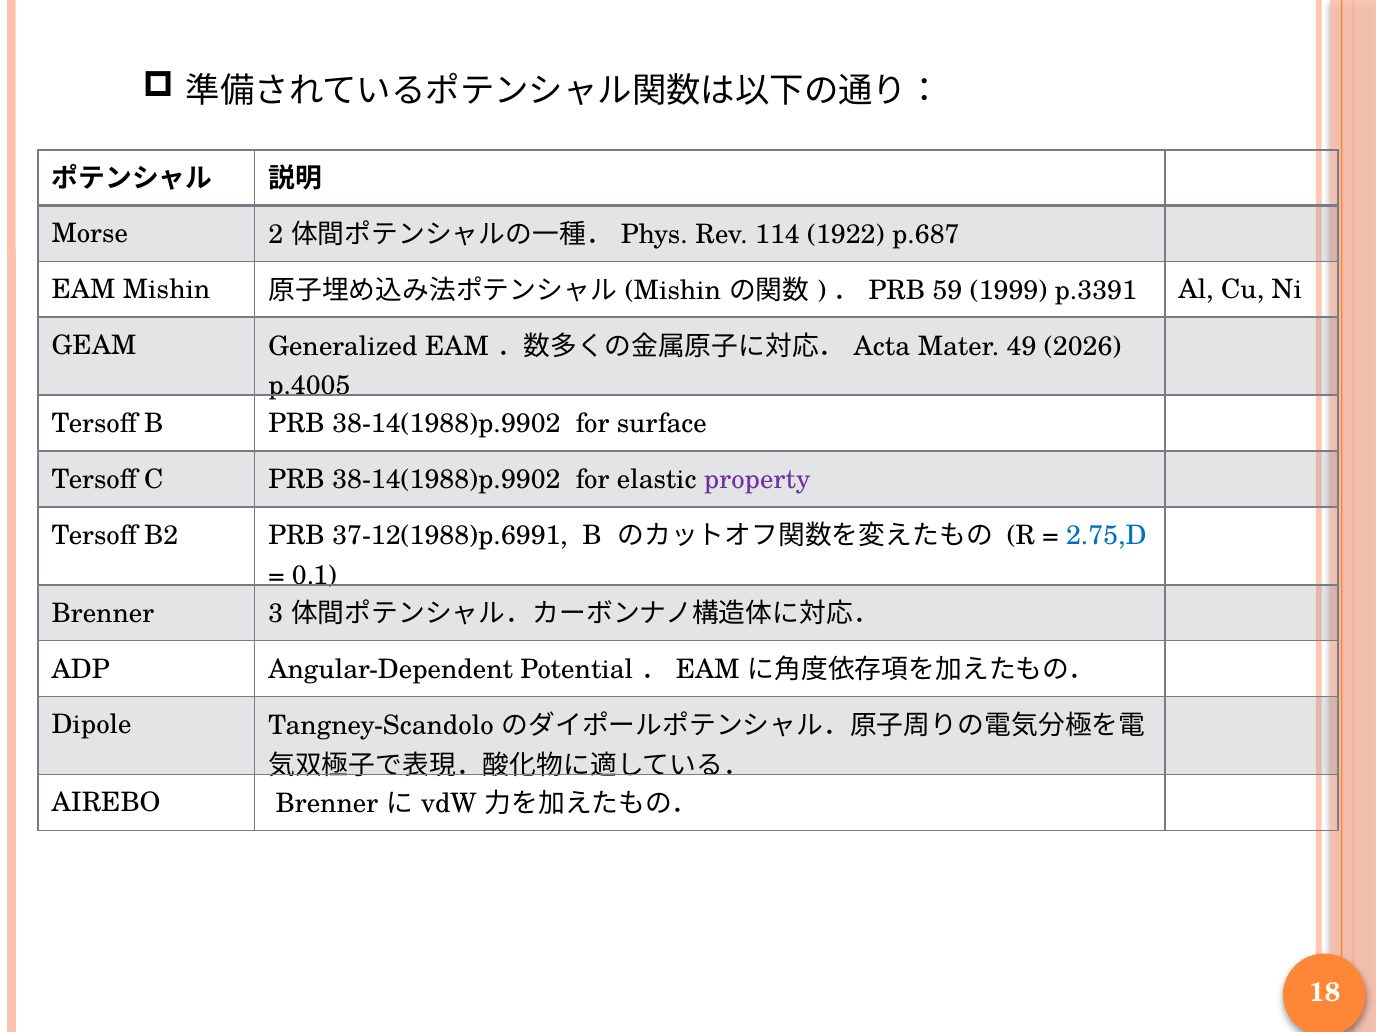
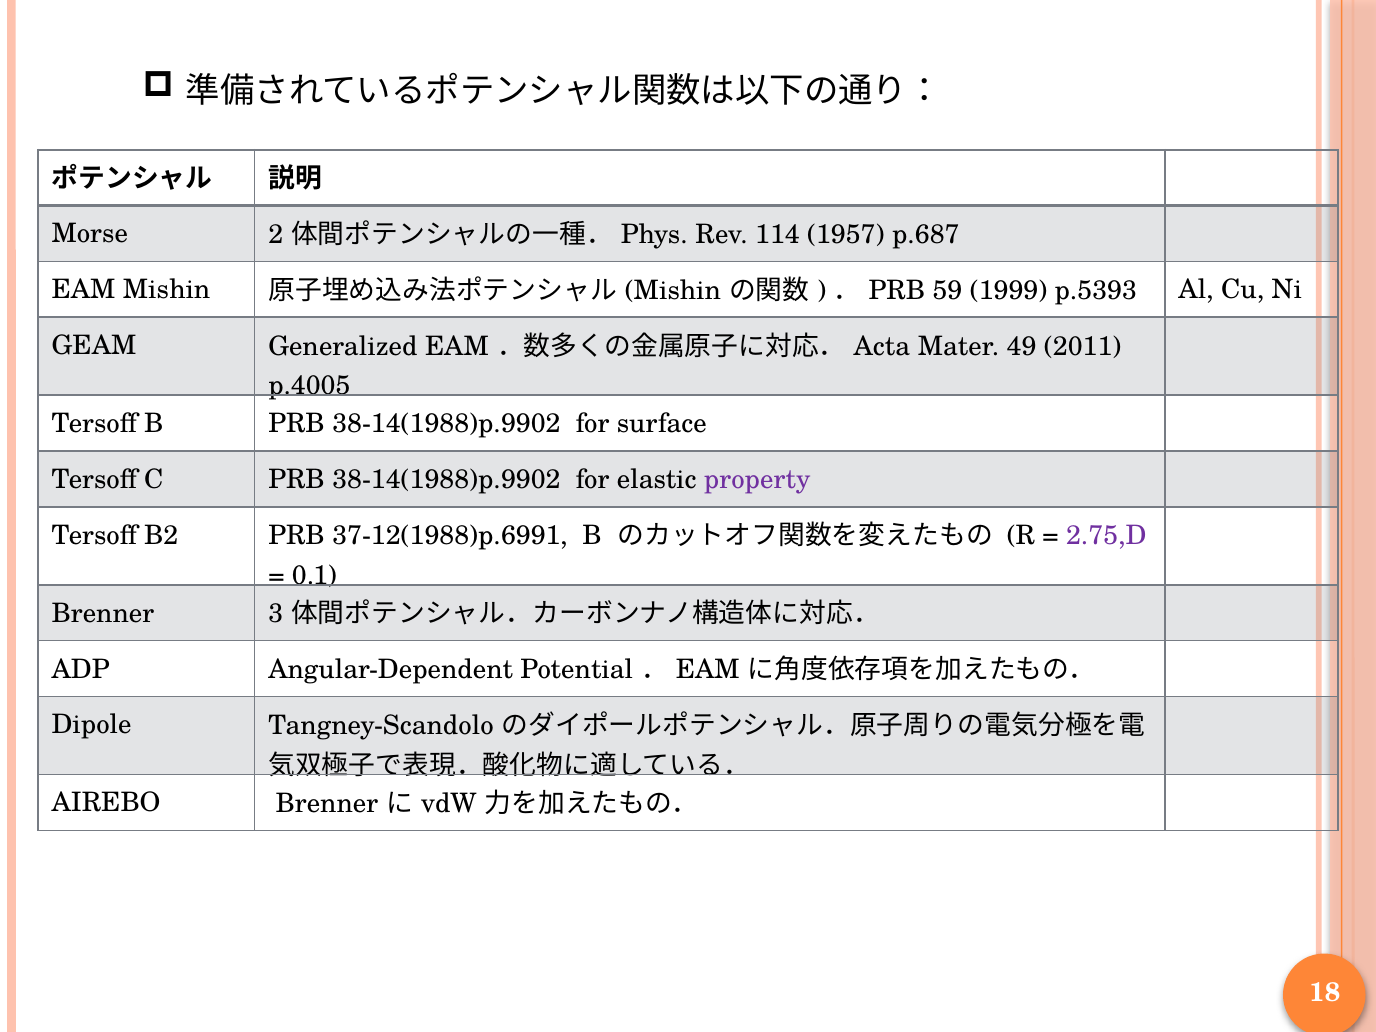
1922: 1922 -> 1957
p.3391: p.3391 -> p.5393
2026: 2026 -> 2011
2.75,D colour: blue -> purple
